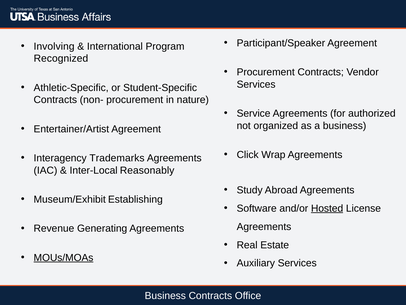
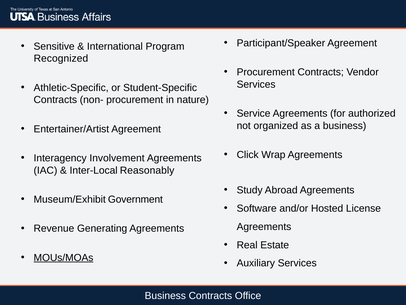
Involving: Involving -> Sensitive
Trademarks: Trademarks -> Involvement
Establishing: Establishing -> Government
Hosted underline: present -> none
